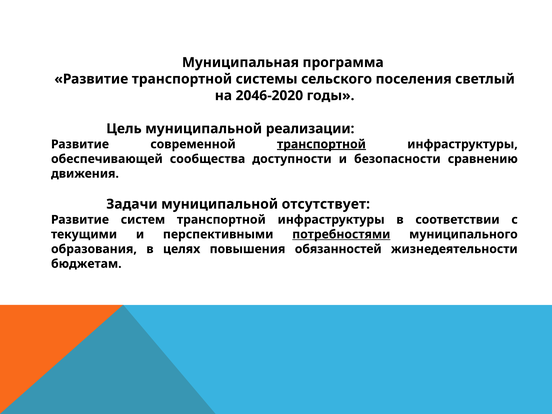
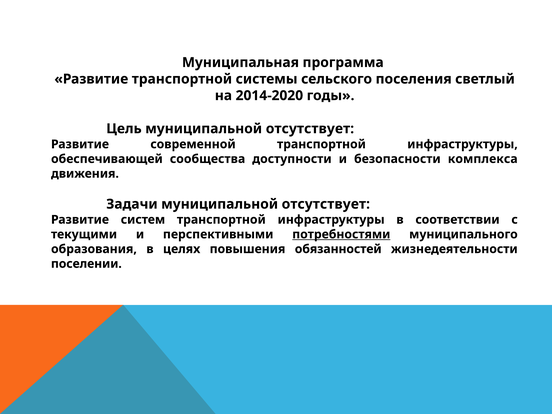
2046-2020: 2046-2020 -> 2014-2020
Цель муниципальной реализации: реализации -> отсутствует
транспортной at (321, 144) underline: present -> none
сравнению: сравнению -> комплекса
бюджетам: бюджетам -> поселении
